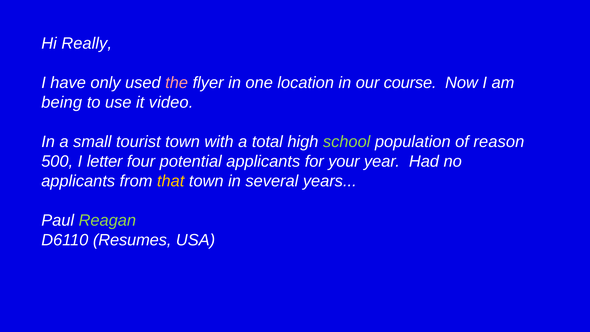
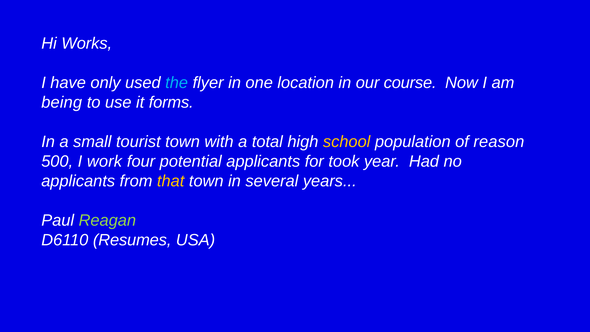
Really: Really -> Works
the colour: pink -> light blue
video: video -> forms
school colour: light green -> yellow
letter: letter -> work
your: your -> took
